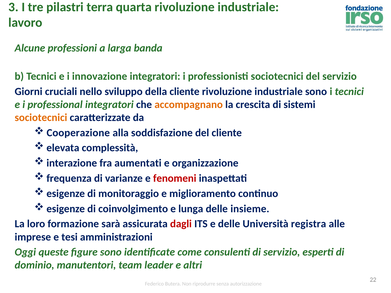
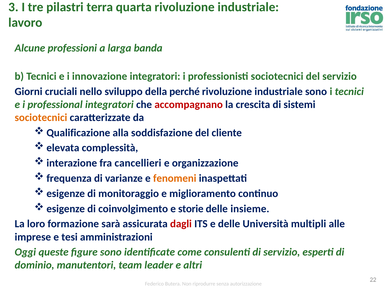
della cliente: cliente -> perché
accompagnano colour: orange -> red
Cooperazione: Cooperazione -> Qualificazione
aumentati: aumentati -> cancellieri
fenomeni colour: red -> orange
lunga: lunga -> storie
registra: registra -> multipli
